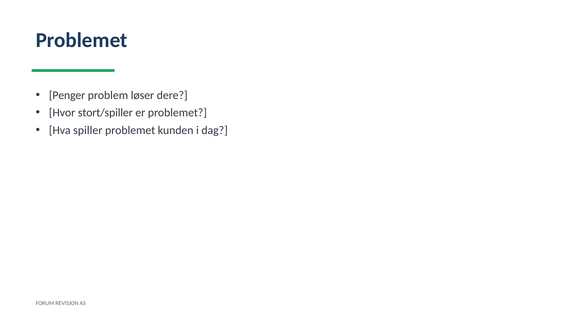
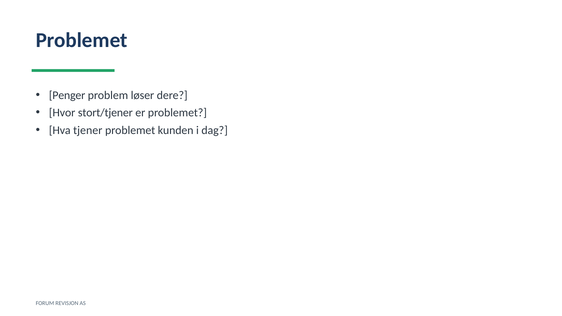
stort/spiller: stort/spiller -> stort/tjener
spiller: spiller -> tjener
